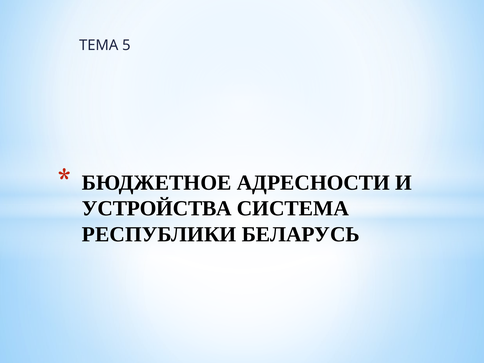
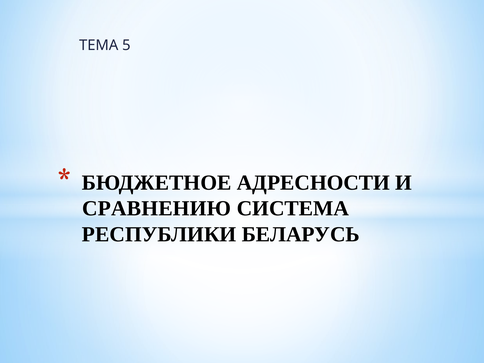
УСТРОЙСТВА: УСТРОЙСТВА -> СРАВНЕНИЮ
